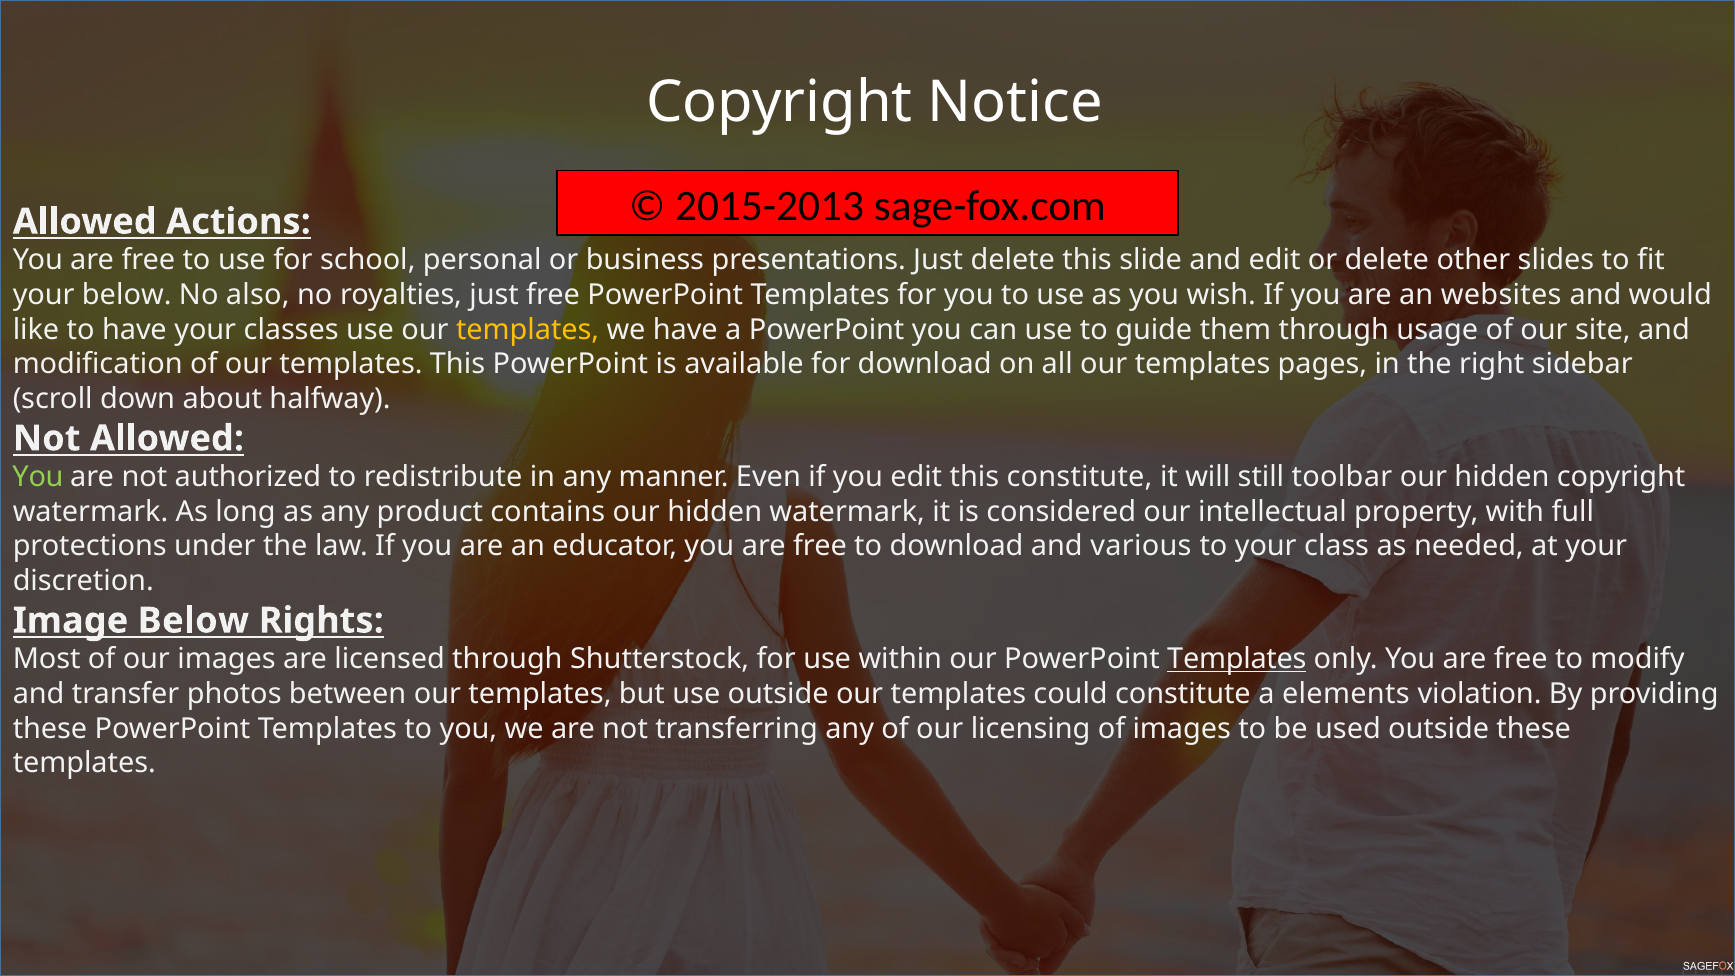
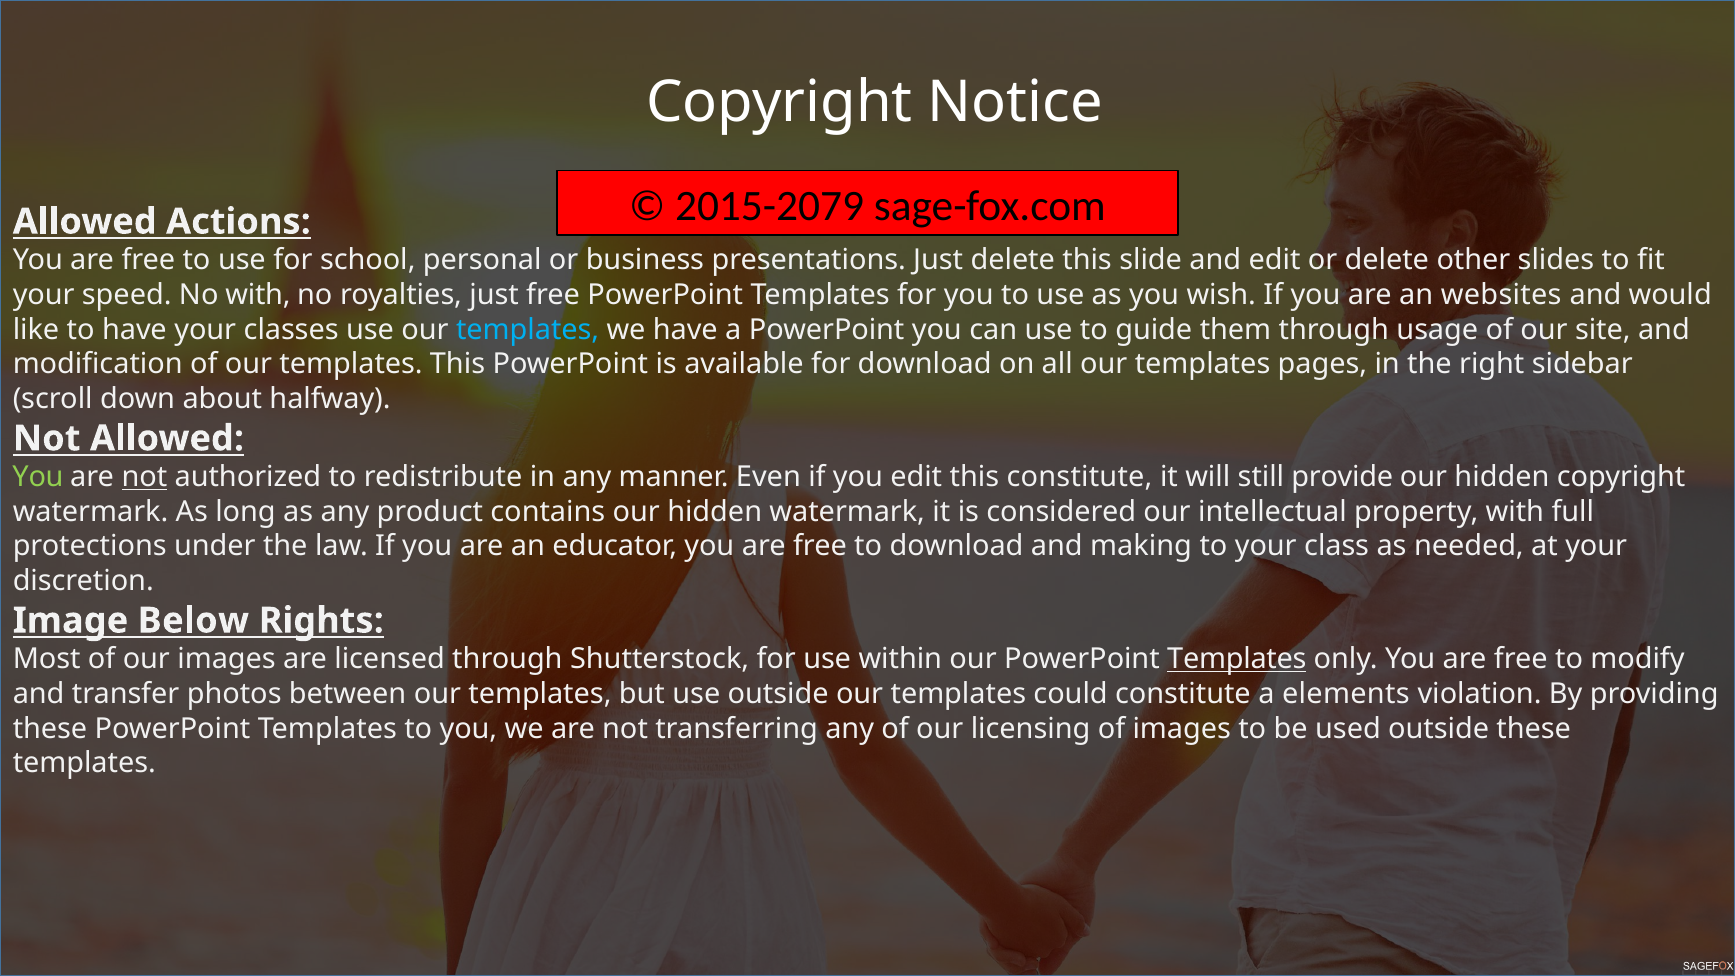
2015-2013: 2015-2013 -> 2015-2079
your below: below -> speed
No also: also -> with
templates at (528, 330) colour: yellow -> light blue
not at (144, 477) underline: none -> present
toolbar: toolbar -> provide
various: various -> making
